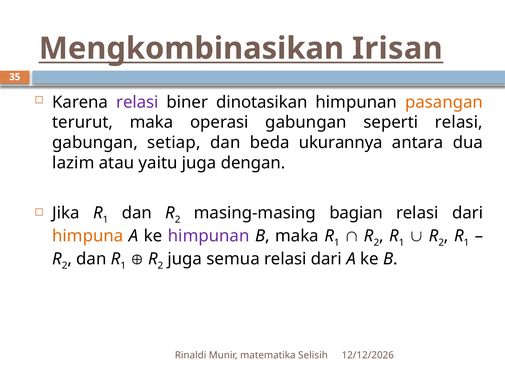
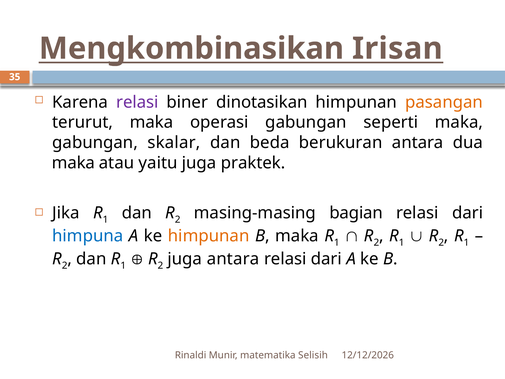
seperti relasi: relasi -> maka
setiap: setiap -> skalar
ukurannya: ukurannya -> berukuran
lazim at (73, 163): lazim -> maka
dengan: dengan -> praktek
himpuna colour: orange -> blue
himpunan at (209, 236) colour: purple -> orange
juga semua: semua -> antara
